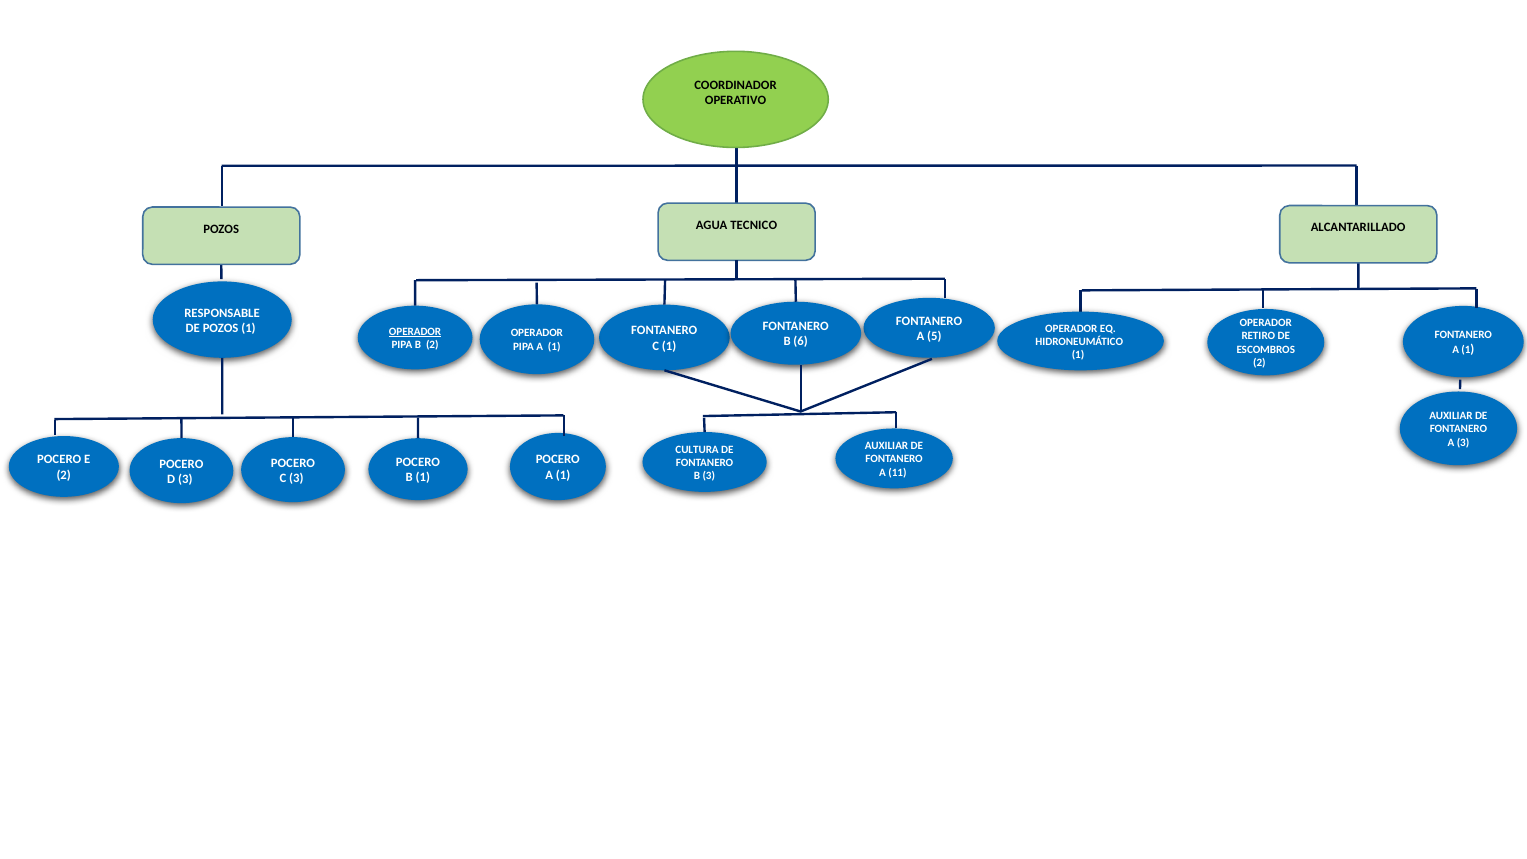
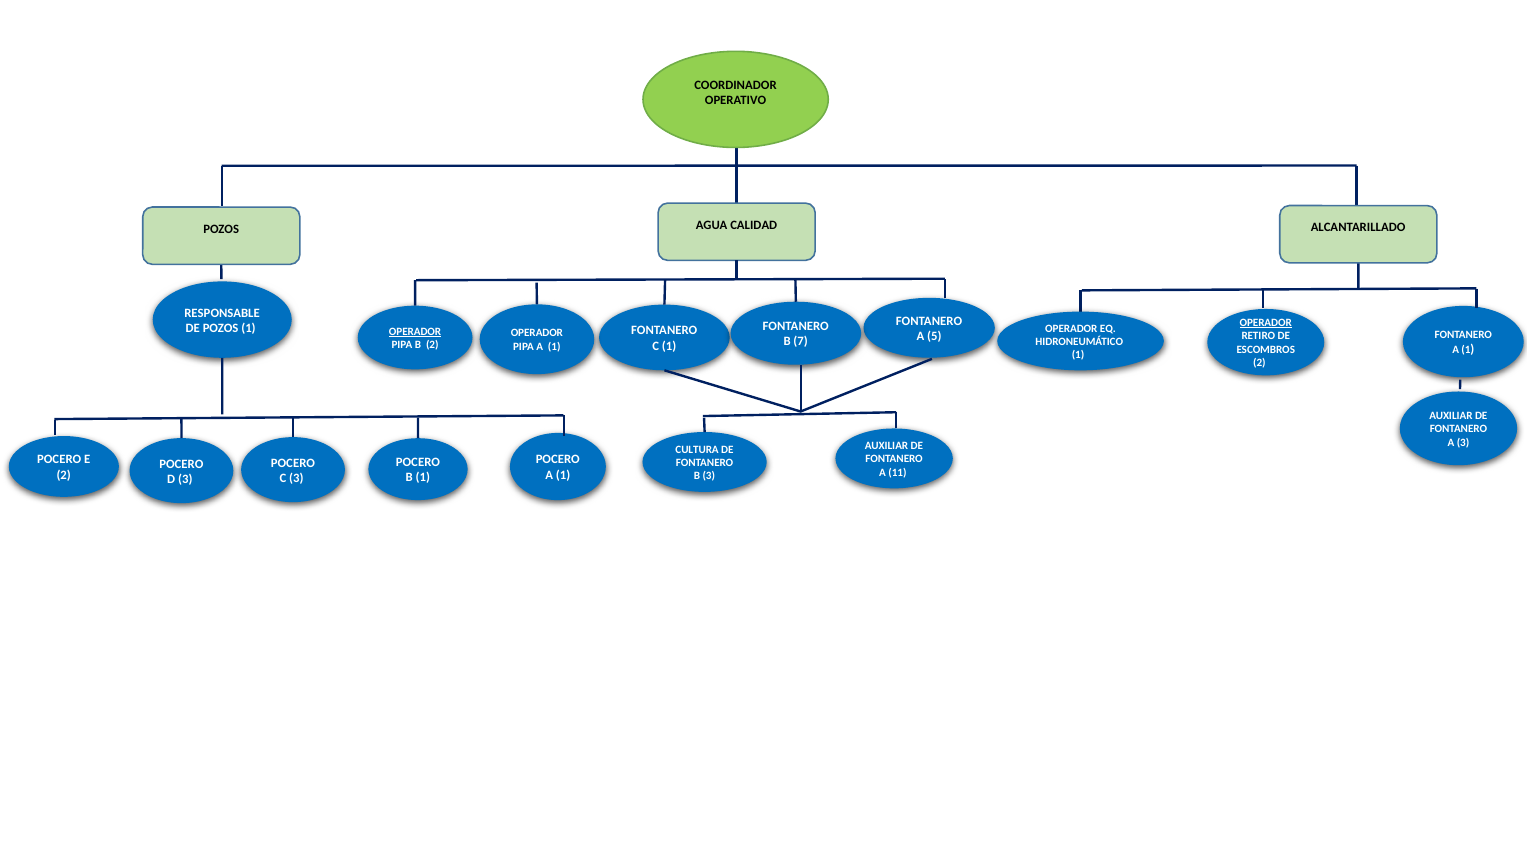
TECNICO: TECNICO -> CALIDAD
OPERADOR at (1266, 323) underline: none -> present
6: 6 -> 7
